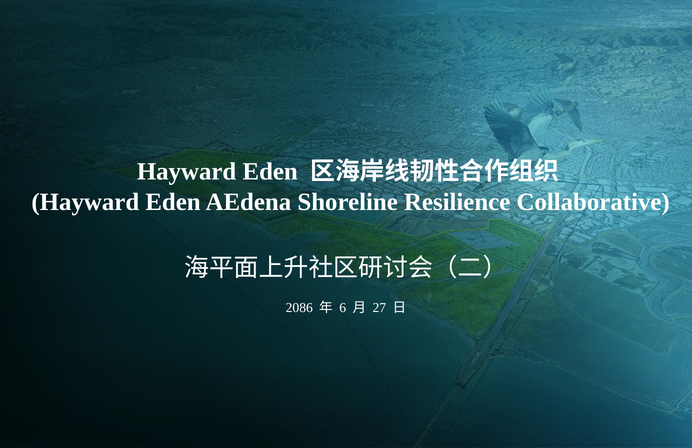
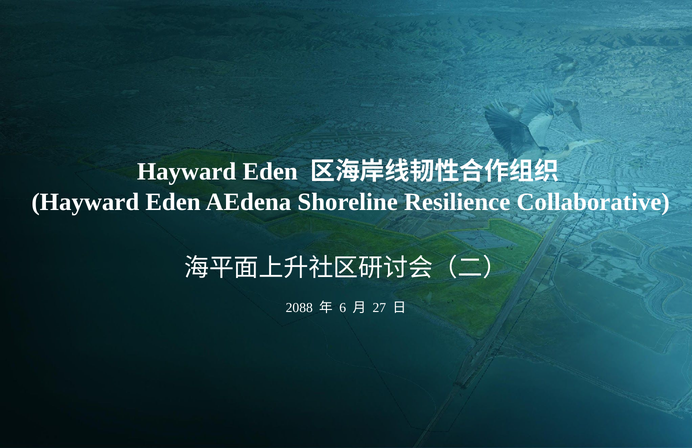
2086: 2086 -> 2088
